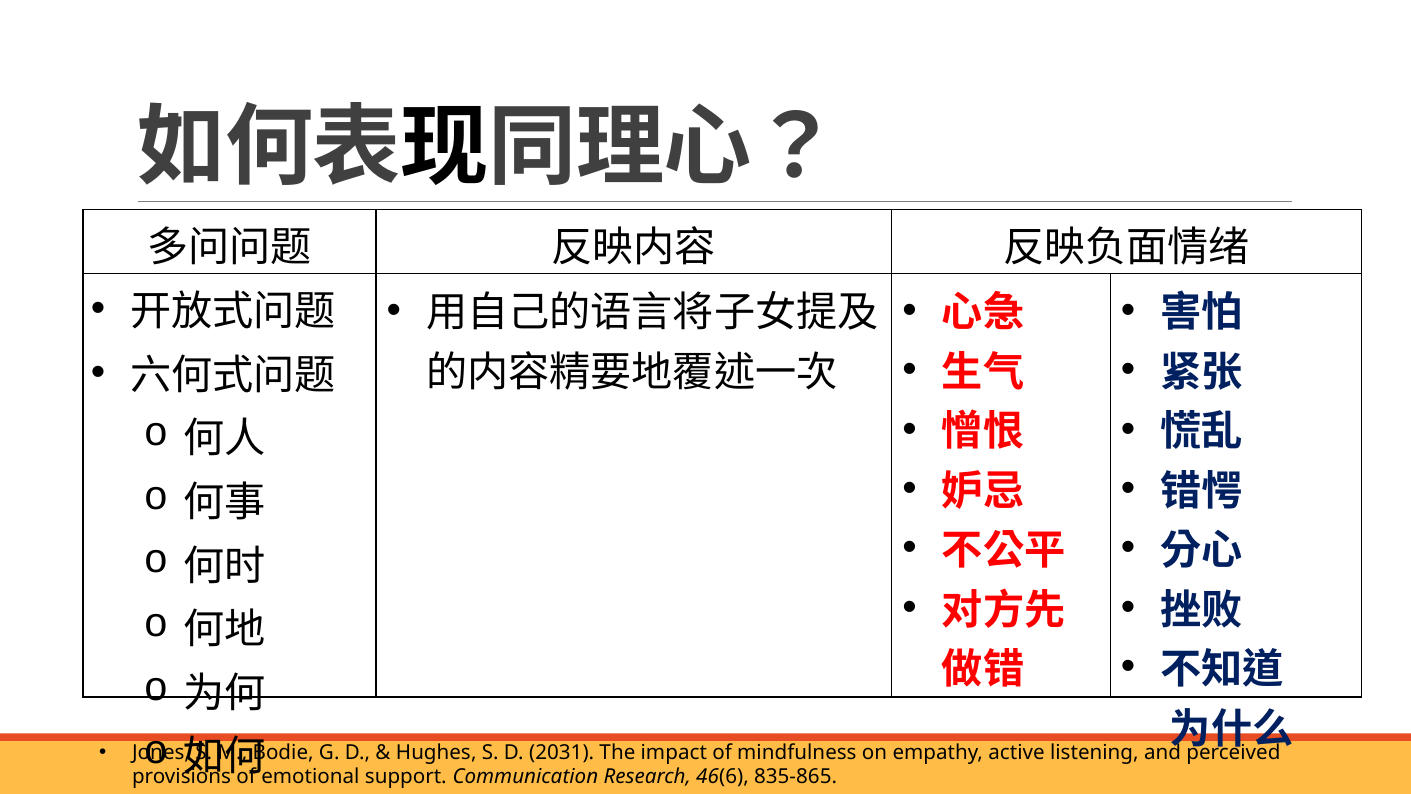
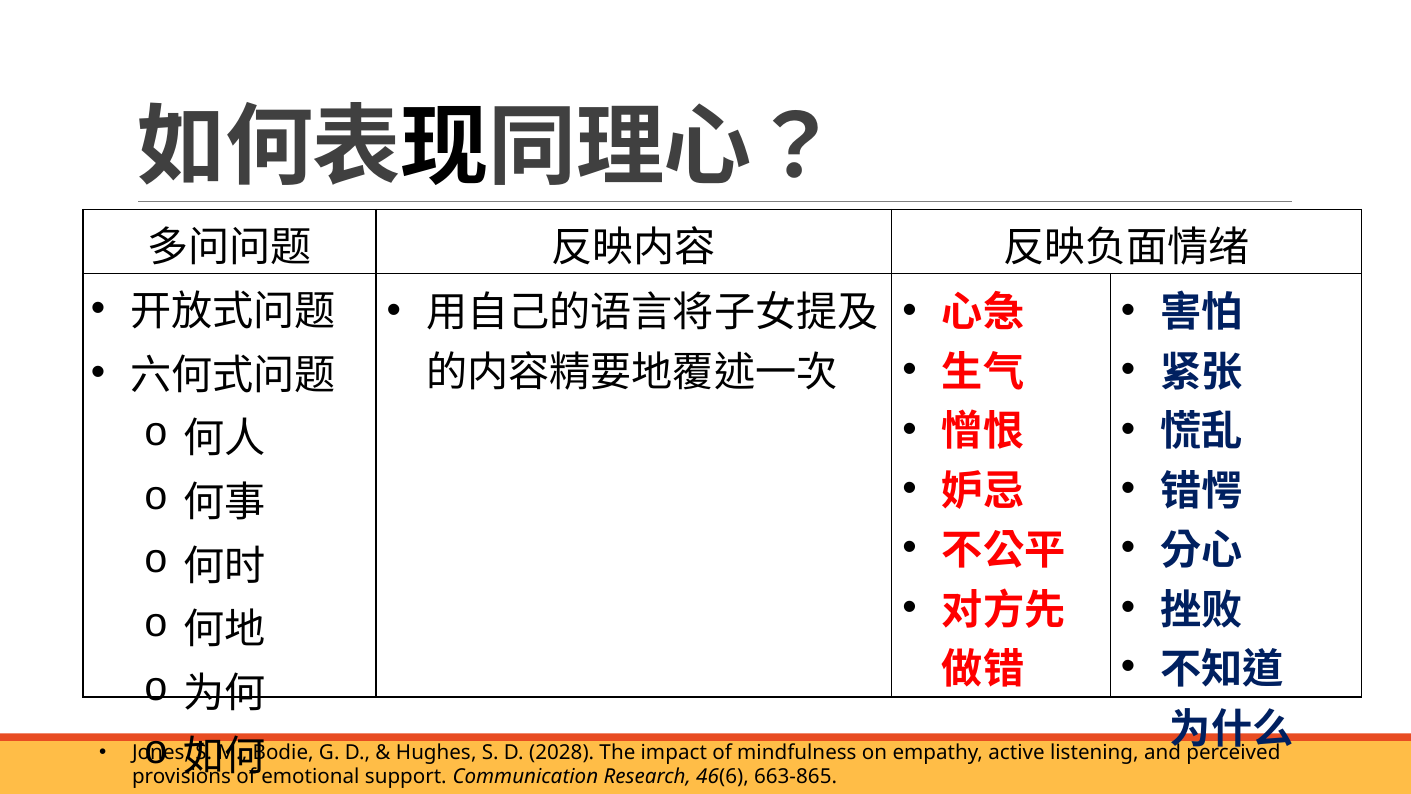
2031: 2031 -> 2028
835-865: 835-865 -> 663-865
